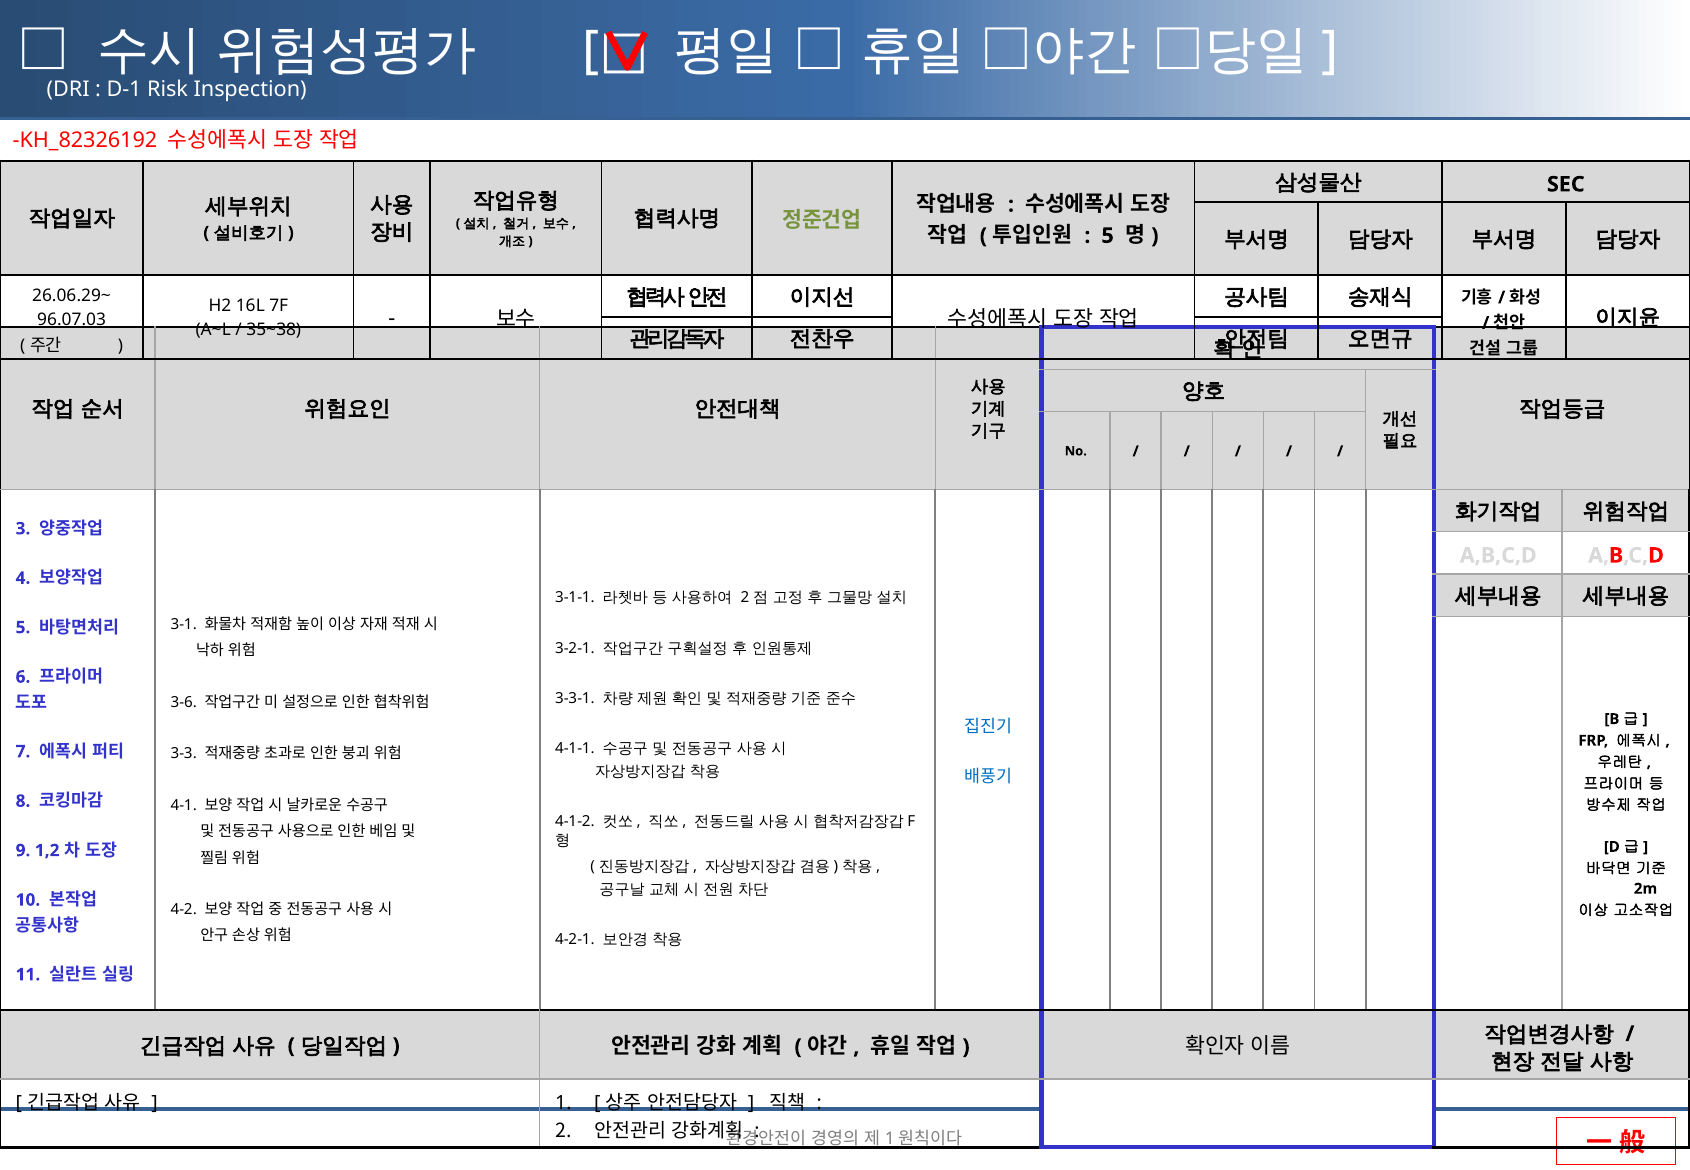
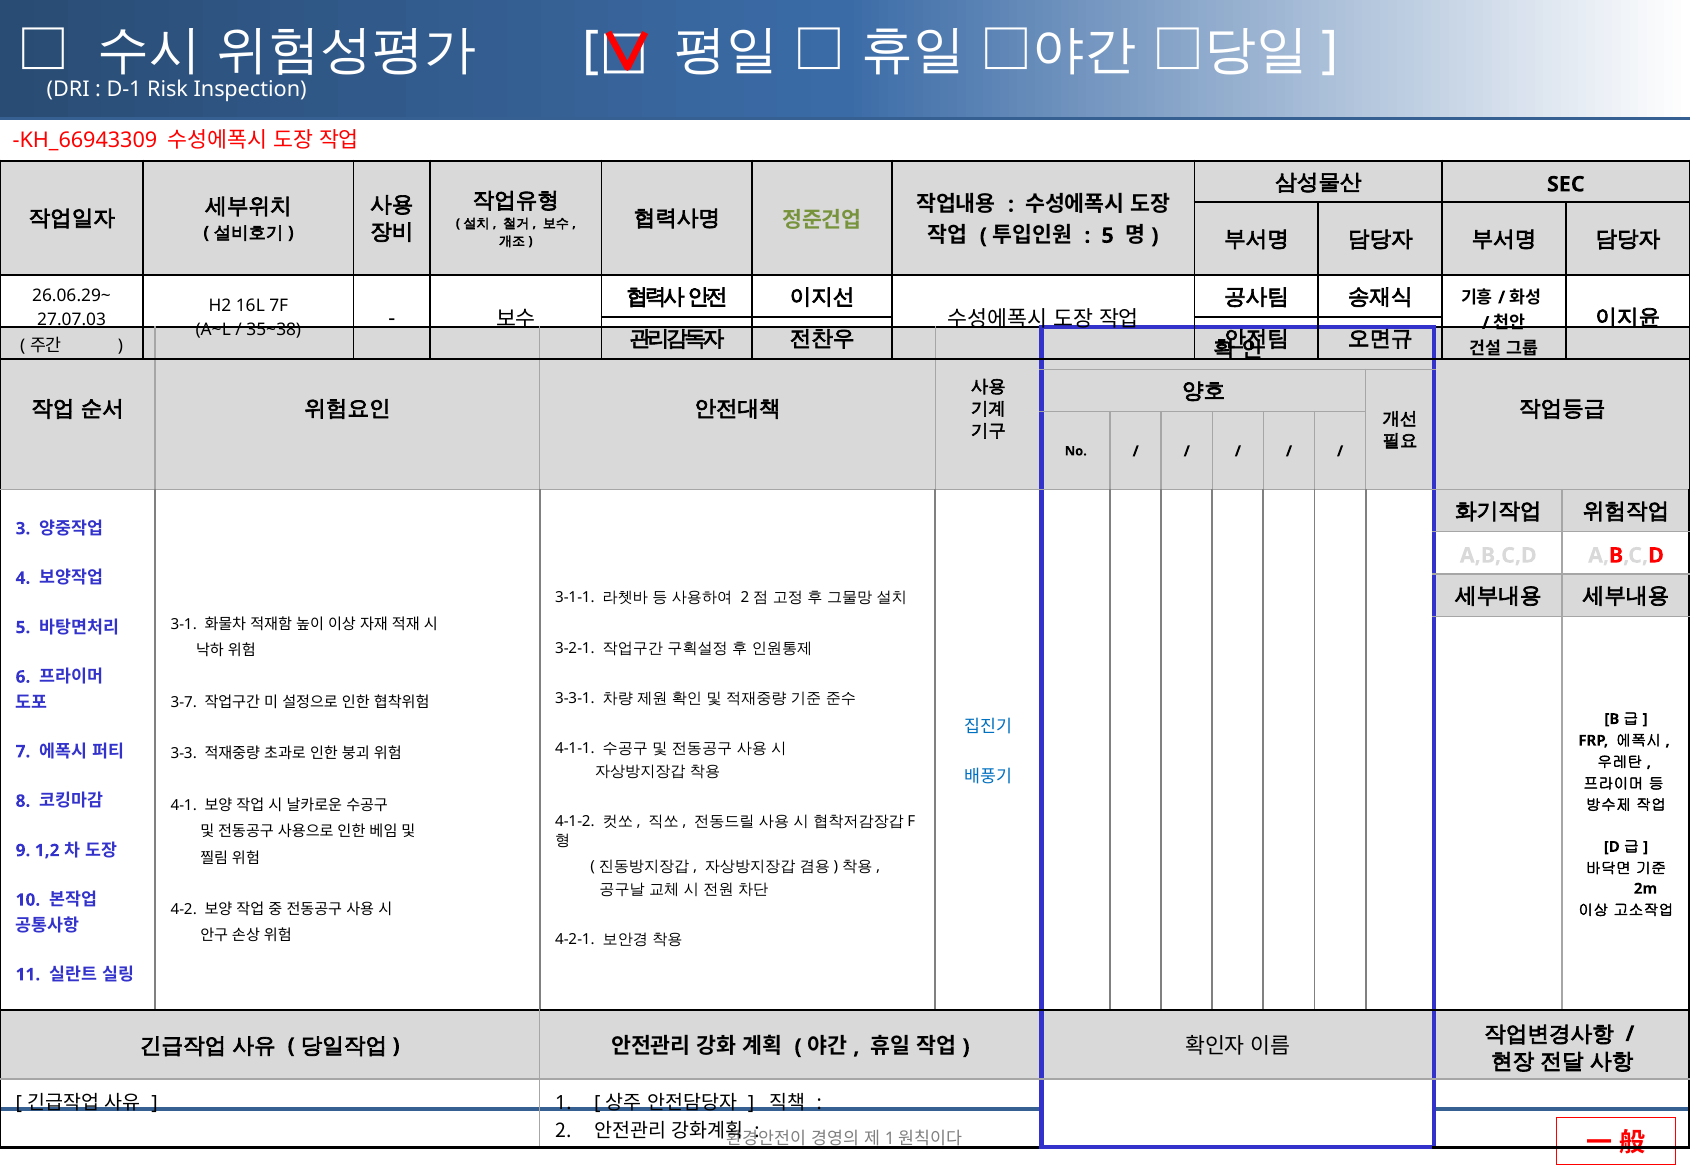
KH_82326192: KH_82326192 -> KH_66943309
96.07.03: 96.07.03 -> 27.07.03
3-6: 3-6 -> 3-7
